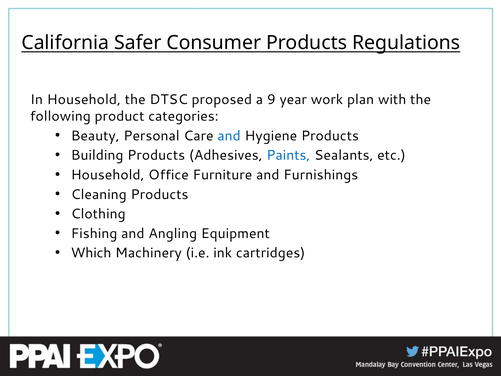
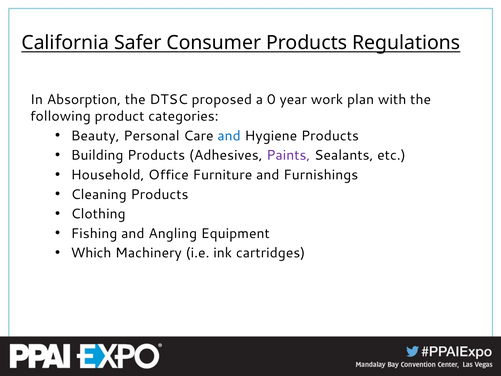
In Household: Household -> Absorption
9: 9 -> 0
Paints colour: blue -> purple
